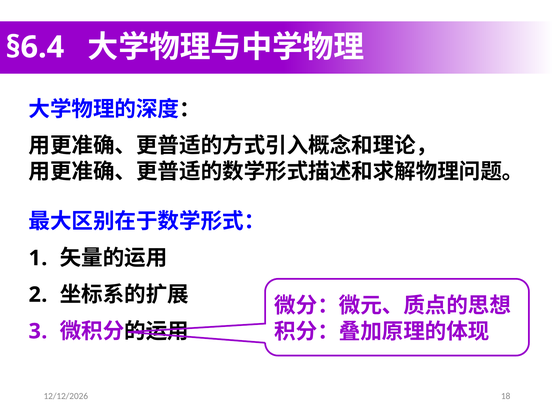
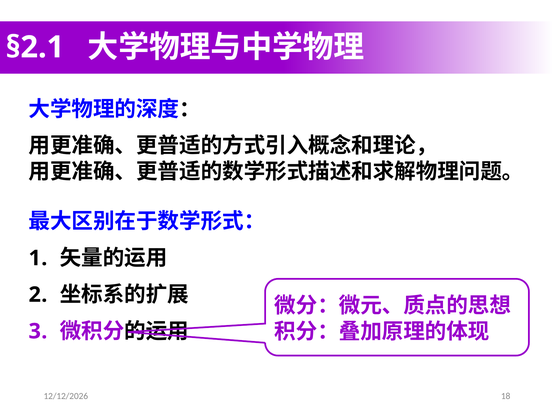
§6.4: §6.4 -> §2.1
